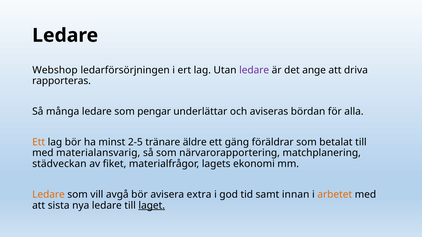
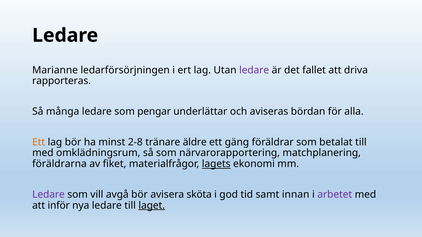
Webshop: Webshop -> Marianne
ange: ange -> fallet
2-5: 2-5 -> 2-8
materialansvarig: materialansvarig -> omklädningsrum
städveckan: städveckan -> föräldrarna
lagets underline: none -> present
Ledare at (48, 195) colour: orange -> purple
extra: extra -> sköta
arbetet colour: orange -> purple
sista: sista -> inför
